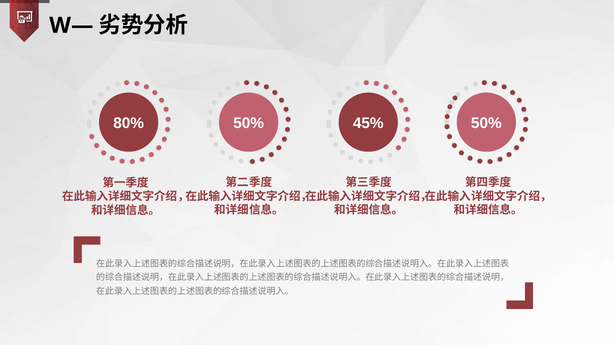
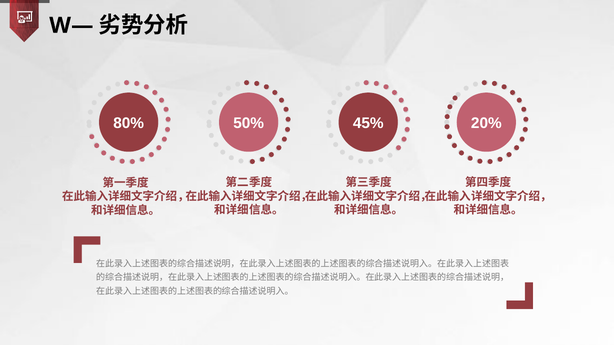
50% at (486, 123): 50% -> 20%
